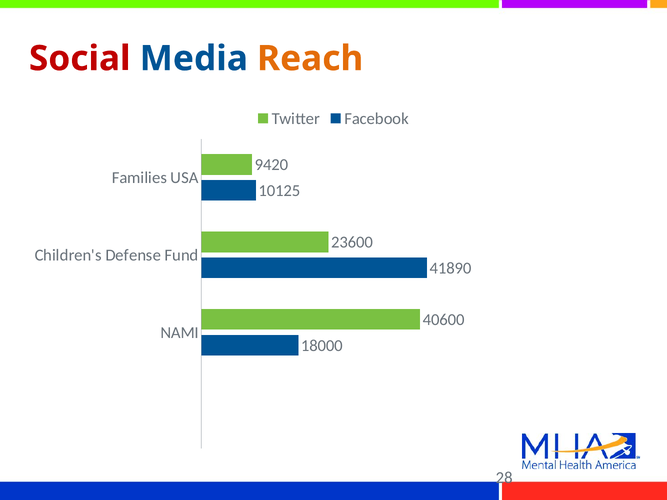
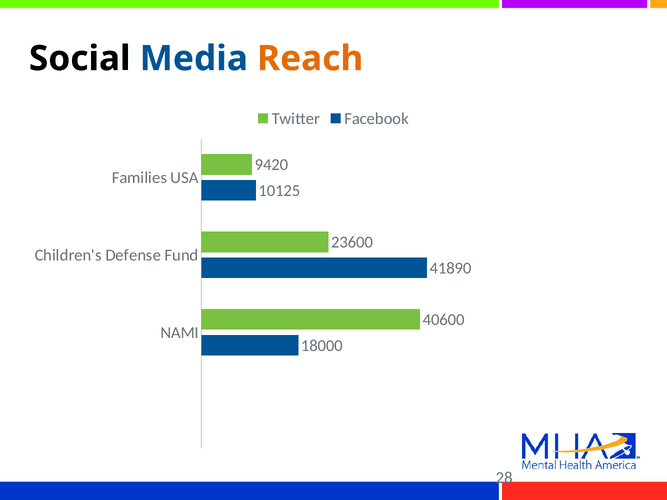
Social colour: red -> black
